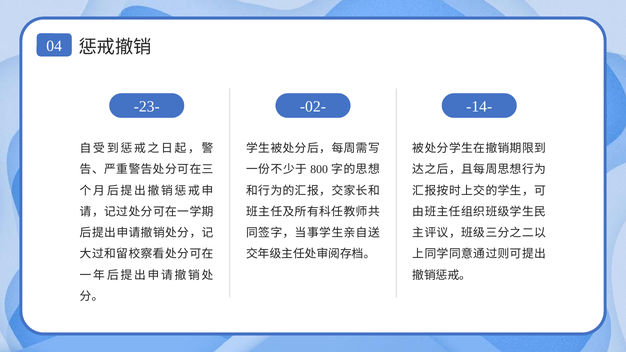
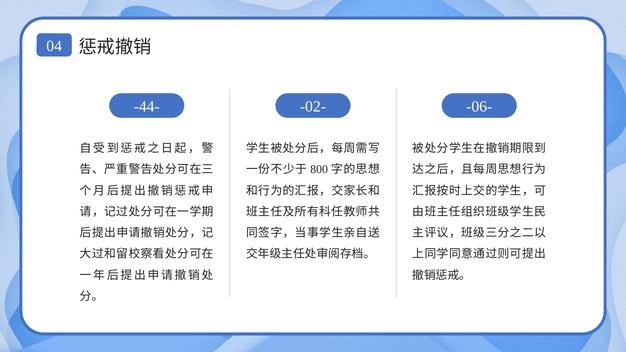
-23-: -23- -> -44-
-14-: -14- -> -06-
